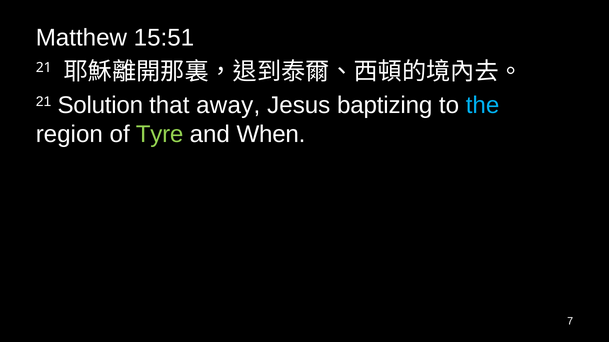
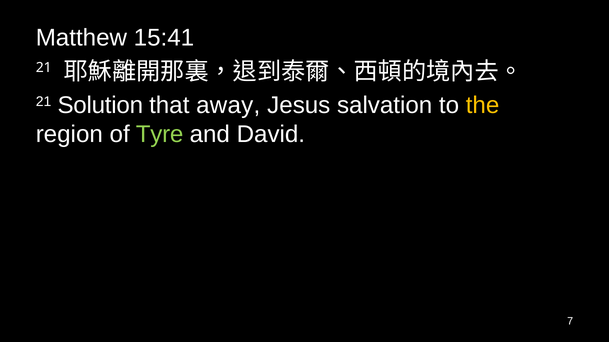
15:51: 15:51 -> 15:41
baptizing: baptizing -> salvation
the colour: light blue -> yellow
When: When -> David
